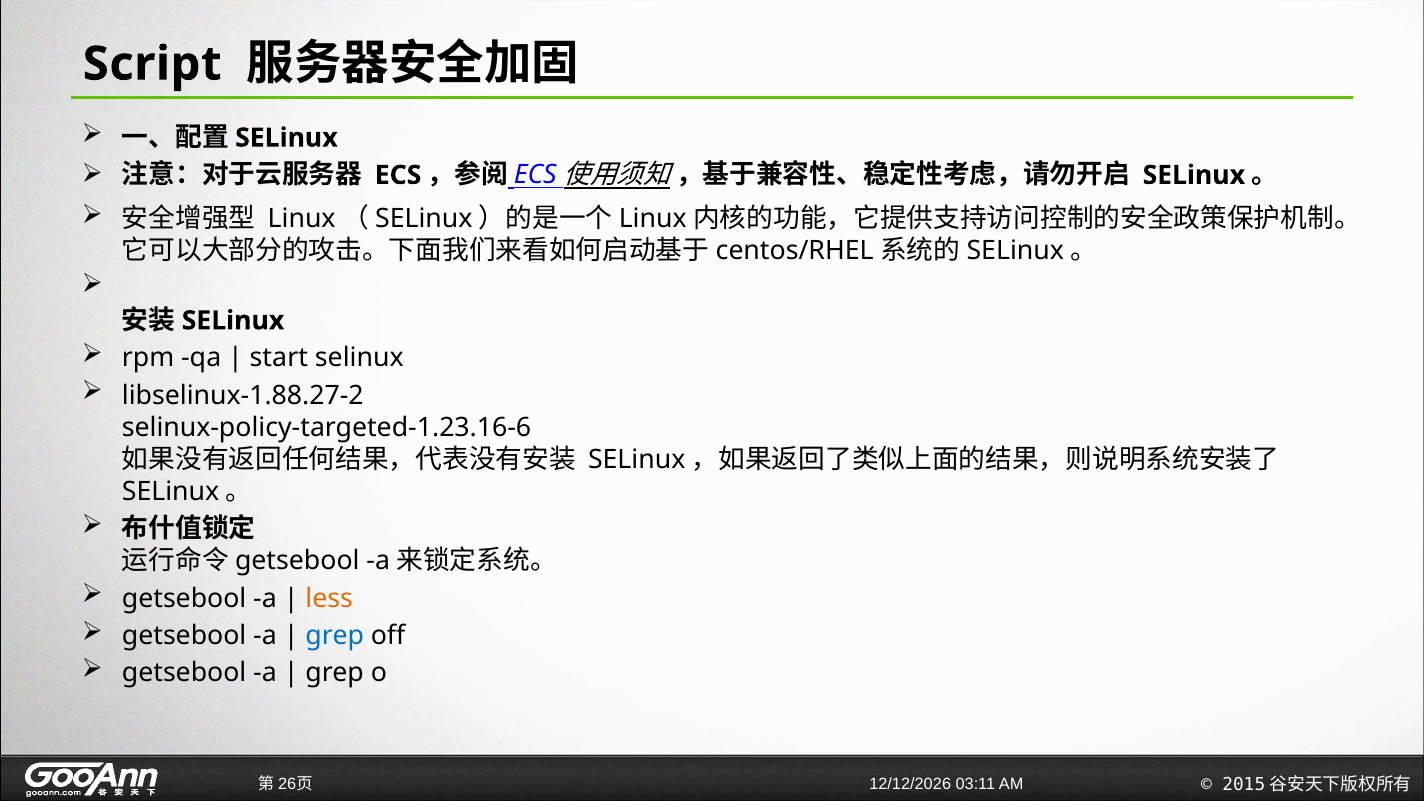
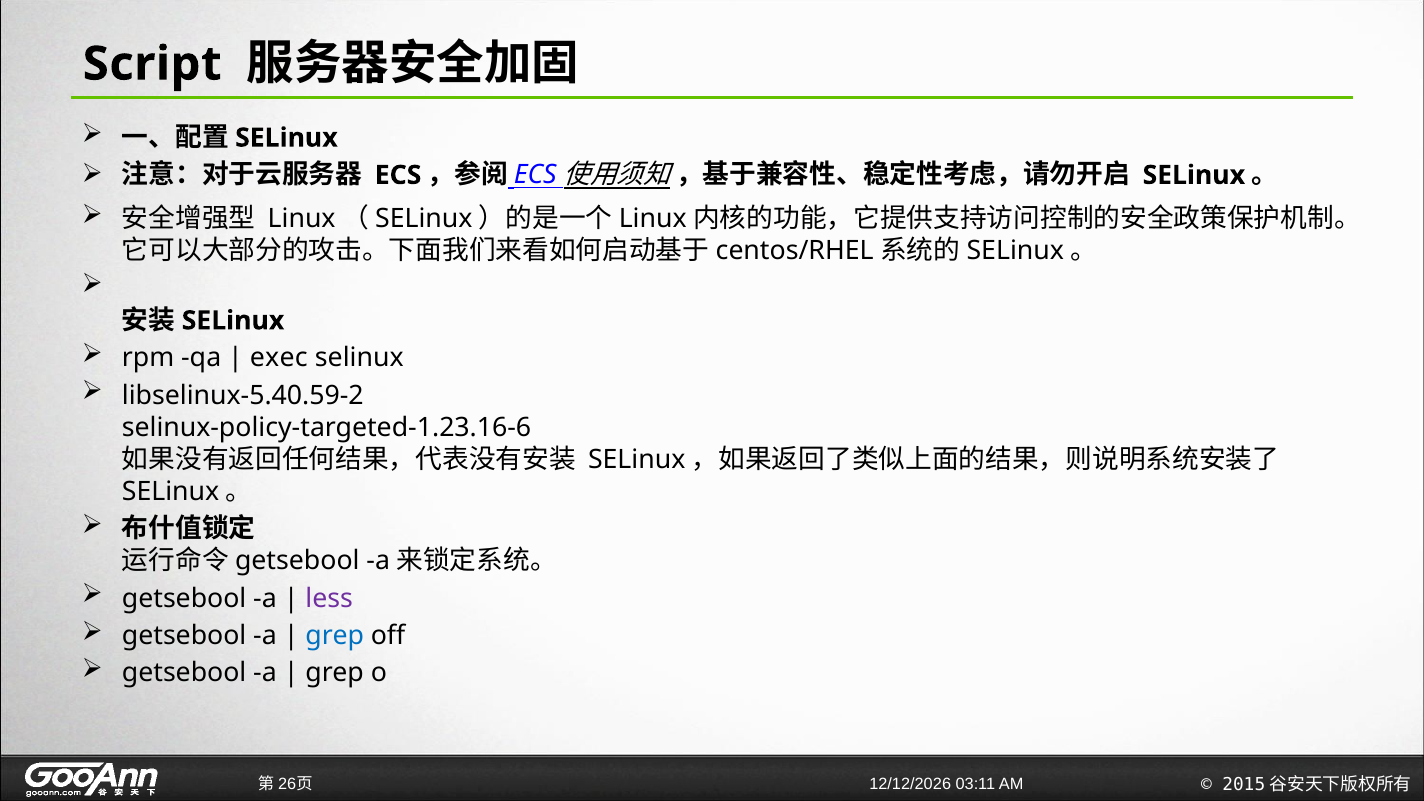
start: start -> exec
libselinux-1.88.27-2: libselinux-1.88.27-2 -> libselinux-5.40.59-2
less colour: orange -> purple
